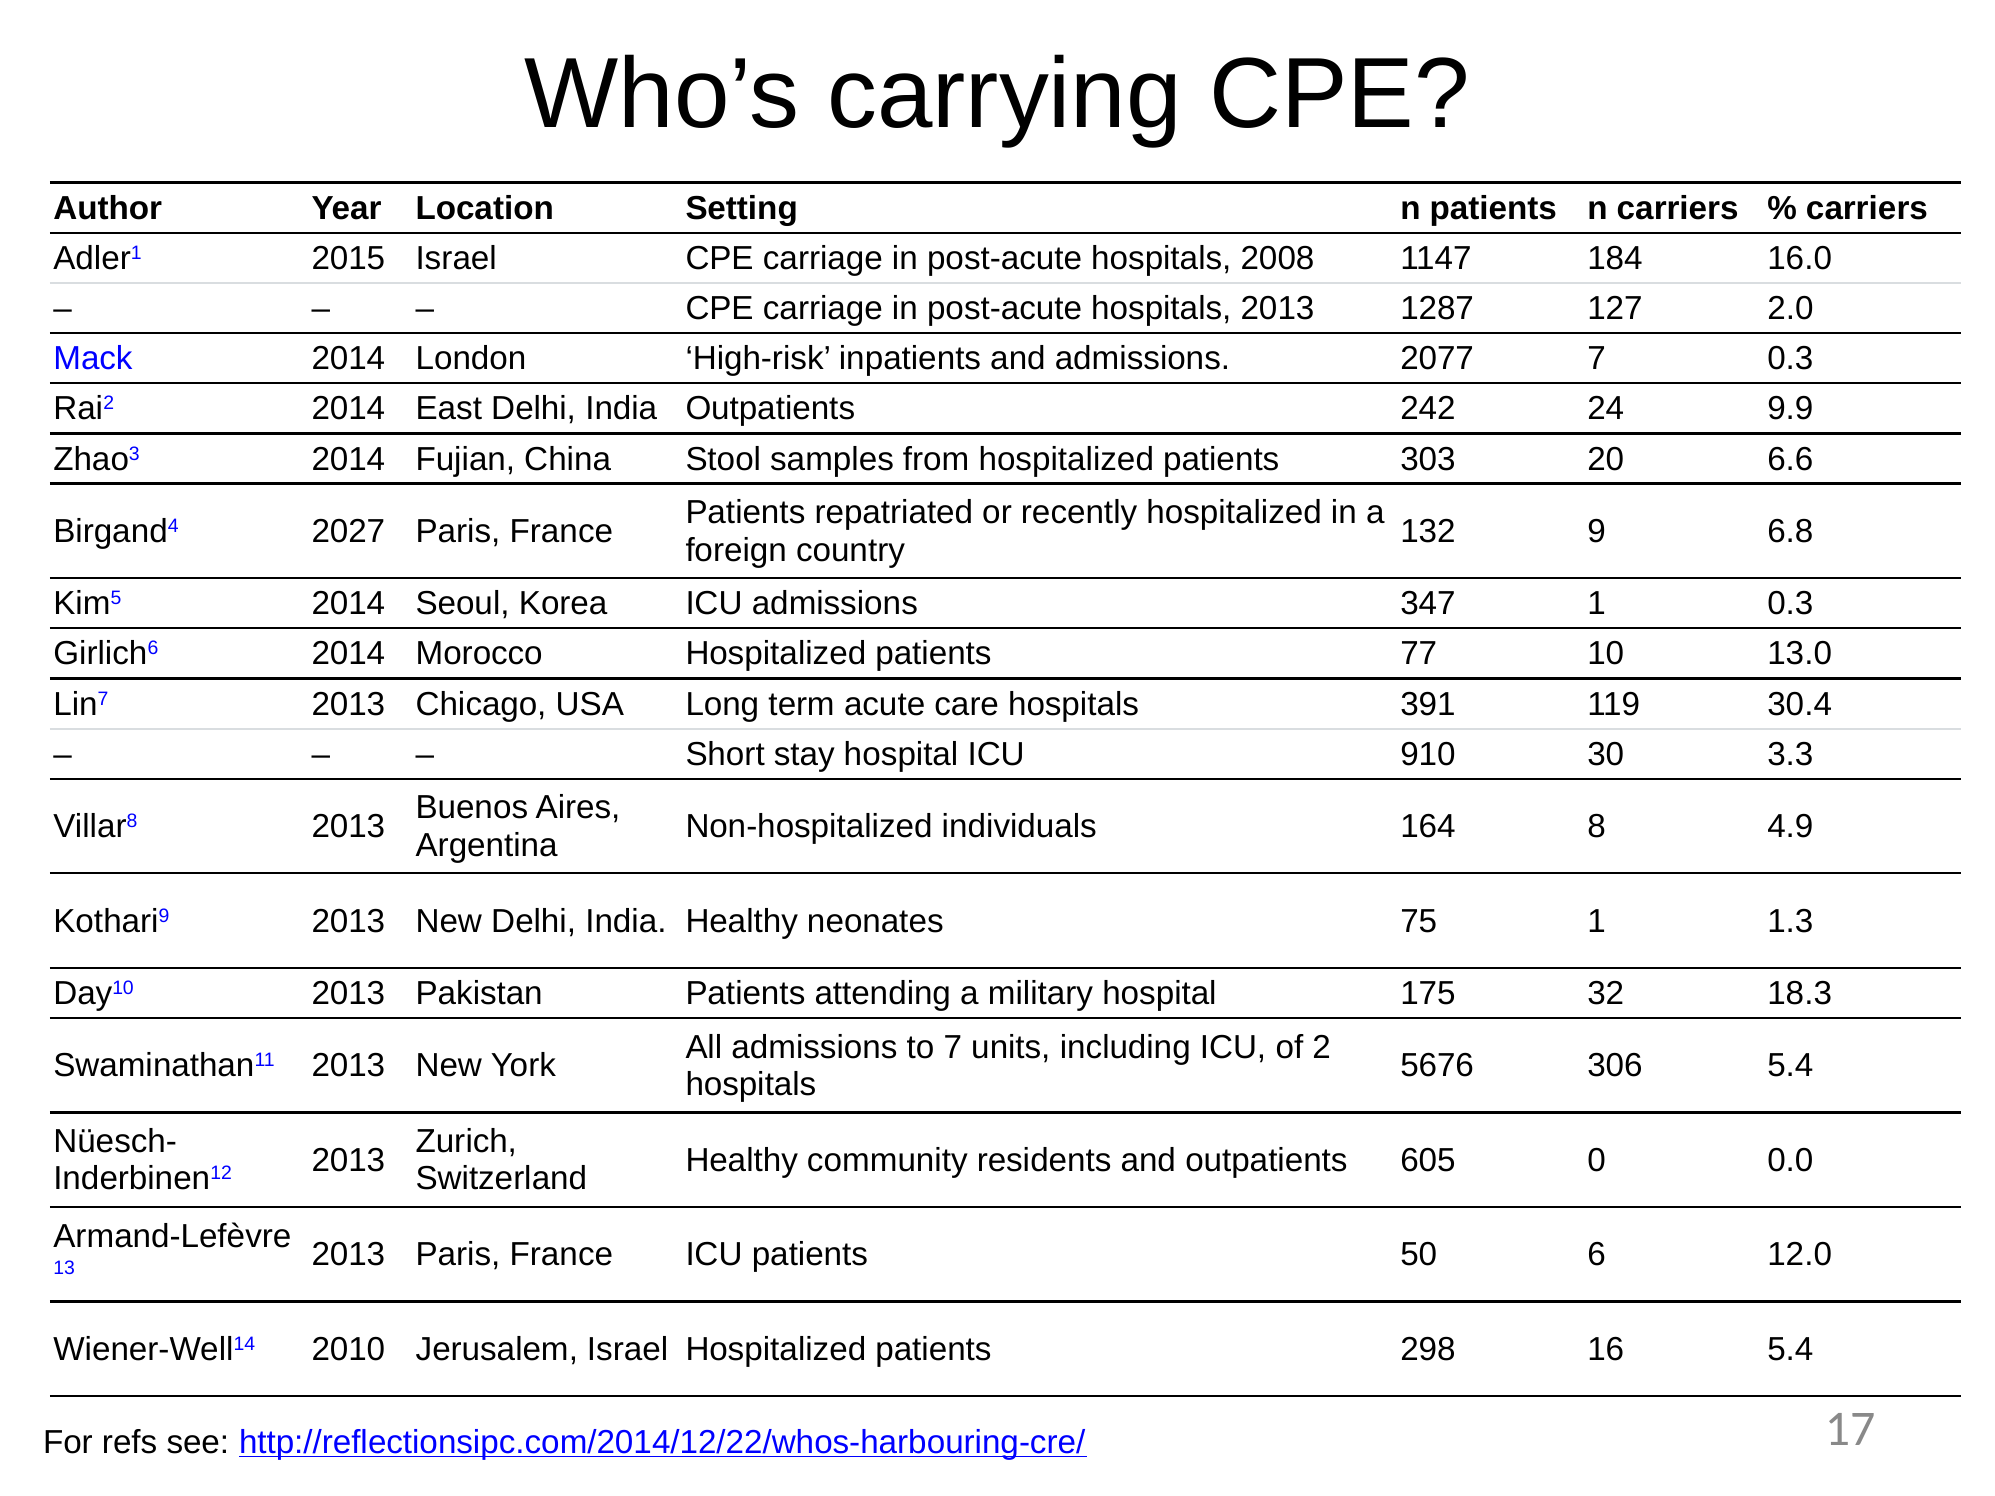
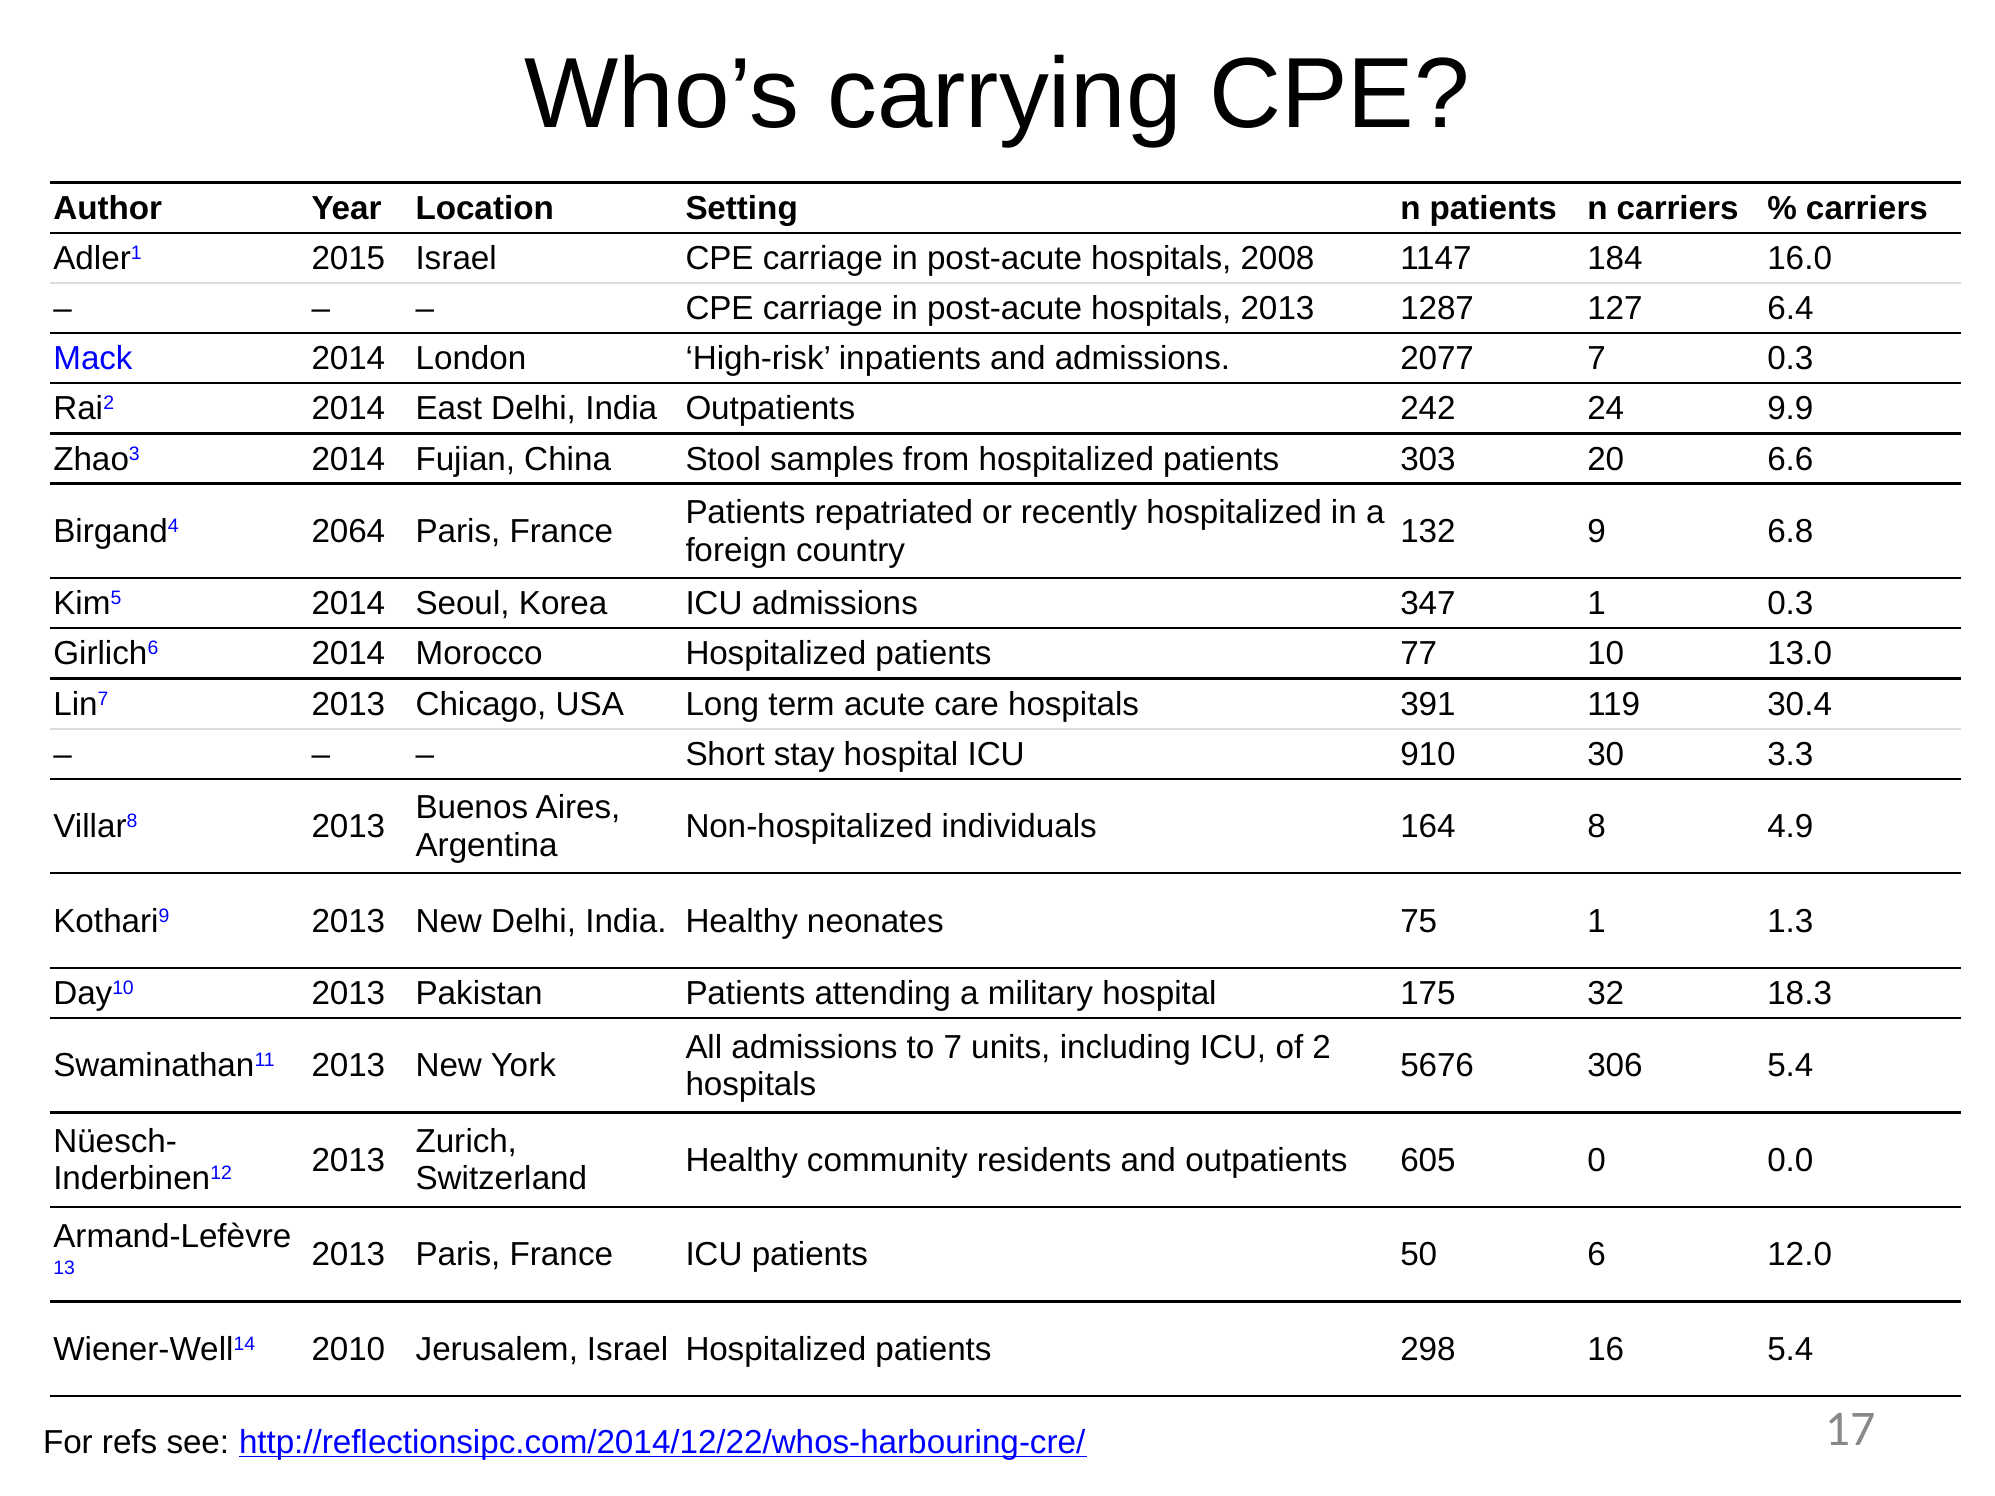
2.0: 2.0 -> 6.4
2027: 2027 -> 2064
